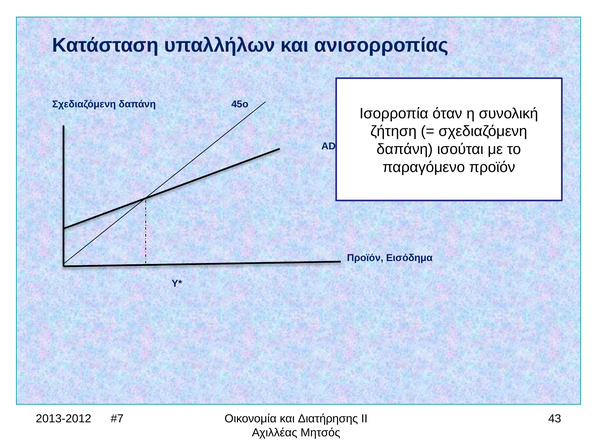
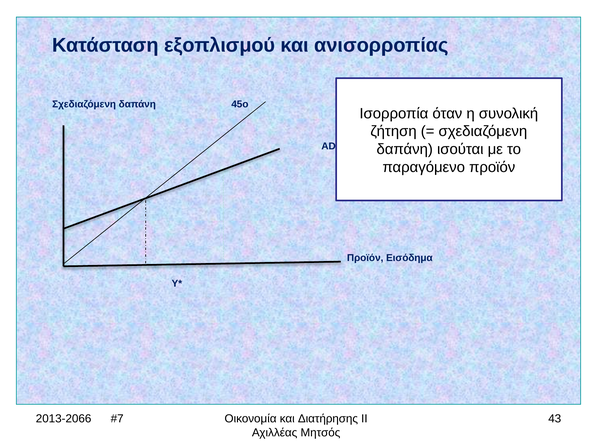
υπαλλήλων: υπαλλήλων -> εξοπλισμού
2013-2012: 2013-2012 -> 2013-2066
